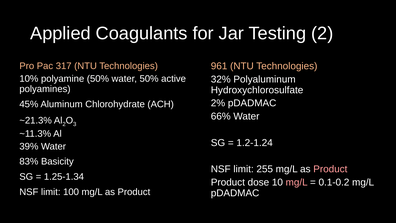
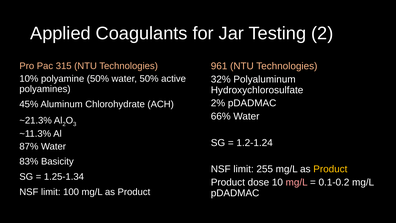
317: 317 -> 315
39%: 39% -> 87%
Product at (330, 169) colour: pink -> yellow
